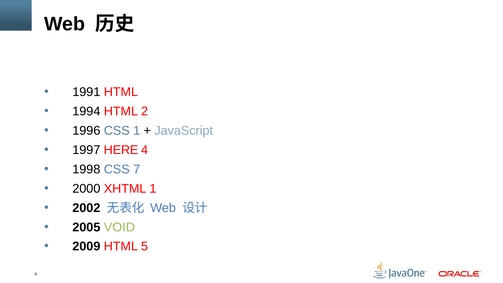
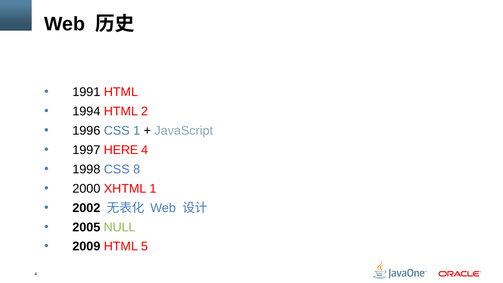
7: 7 -> 8
VOID: VOID -> NULL
